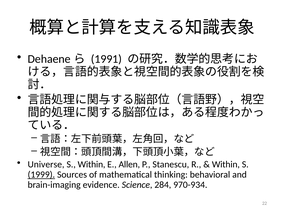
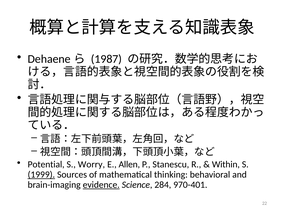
1991: 1991 -> 1987
Universe: Universe -> Potential
S Within: Within -> Worry
evidence underline: none -> present
970-934: 970-934 -> 970-401
